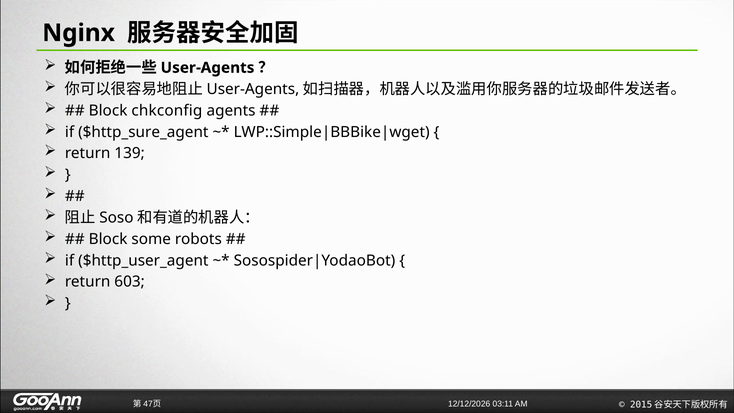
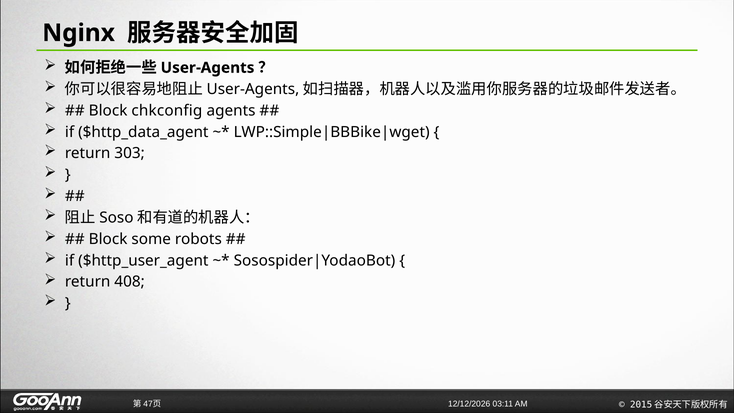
$http_sure_agent: $http_sure_agent -> $http_data_agent
139: 139 -> 303
603: 603 -> 408
